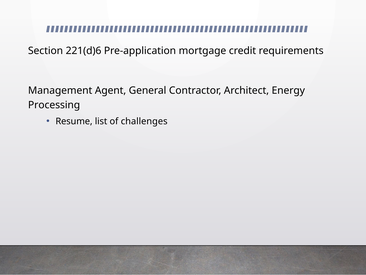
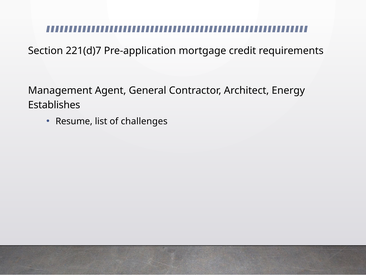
221(d)6: 221(d)6 -> 221(d)7
Processing: Processing -> Establishes
